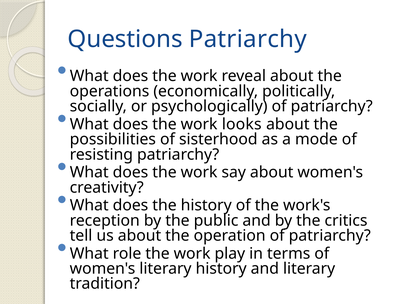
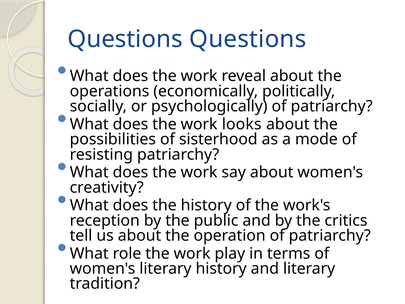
Questions Patriarchy: Patriarchy -> Questions
